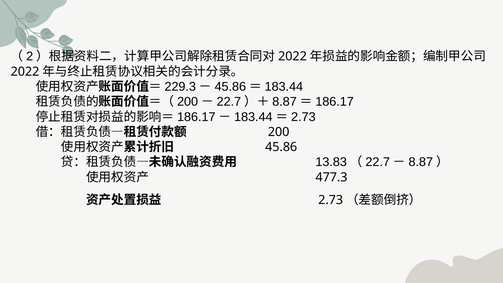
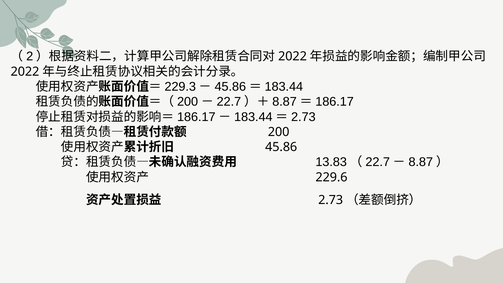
477.3: 477.3 -> 229.6
